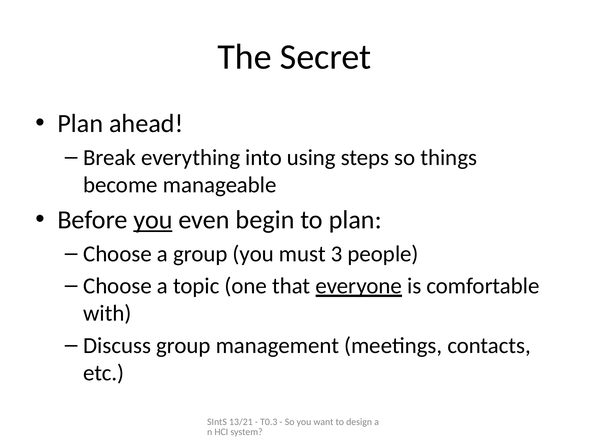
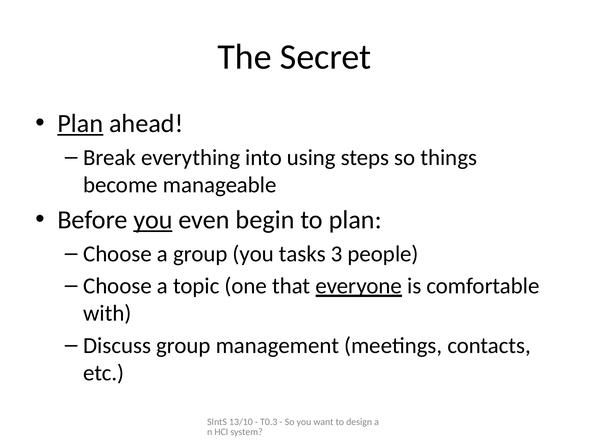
Plan at (80, 124) underline: none -> present
must: must -> tasks
13/21: 13/21 -> 13/10
